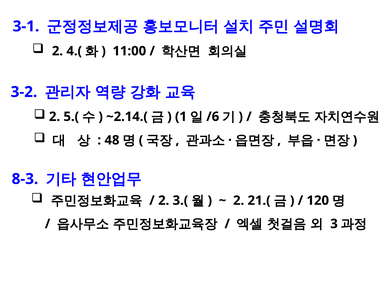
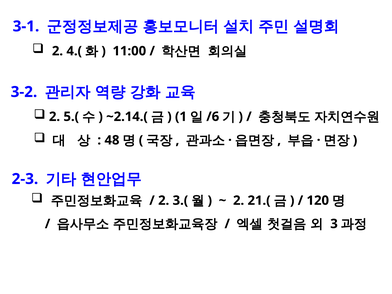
8-3: 8-3 -> 2-3
